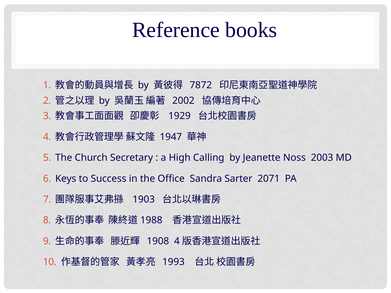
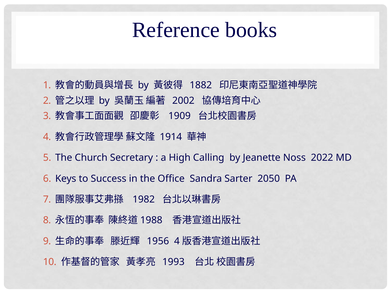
7872: 7872 -> 1882
1929: 1929 -> 1909
1947: 1947 -> 1914
2003: 2003 -> 2022
2071: 2071 -> 2050
1903: 1903 -> 1982
1908: 1908 -> 1956
